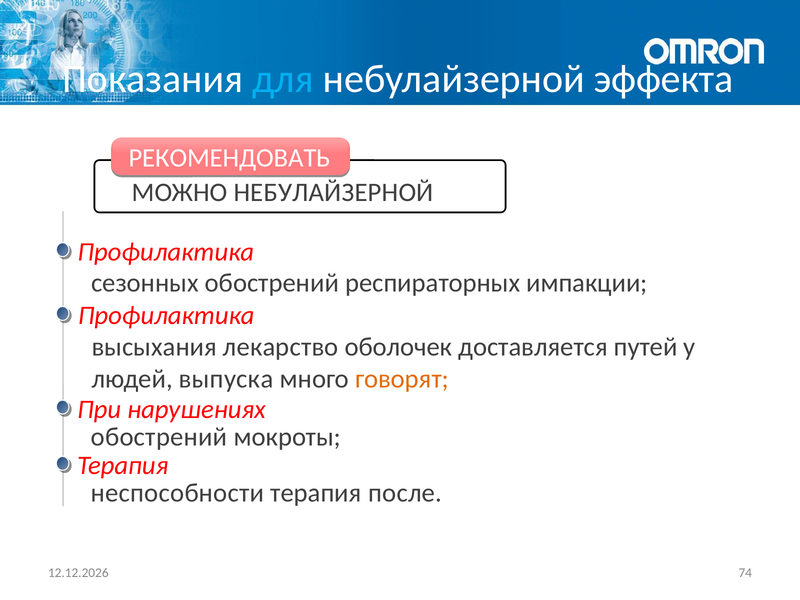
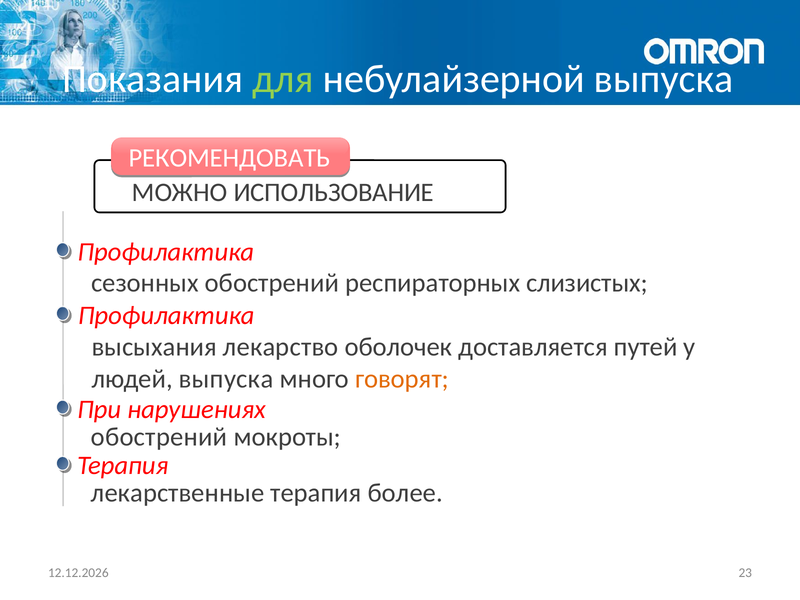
для colour: light blue -> light green
небулайзерной эффекта: эффекта -> выпуска
МОЖНО НЕБУЛАЙЗЕРНОЙ: НЕБУЛАЙЗЕРНОЙ -> ИСПОЛЬЗОВАНИЕ
импакции: импакции -> слизистых
неспособности: неспособности -> лекарственные
после: после -> более
74: 74 -> 23
